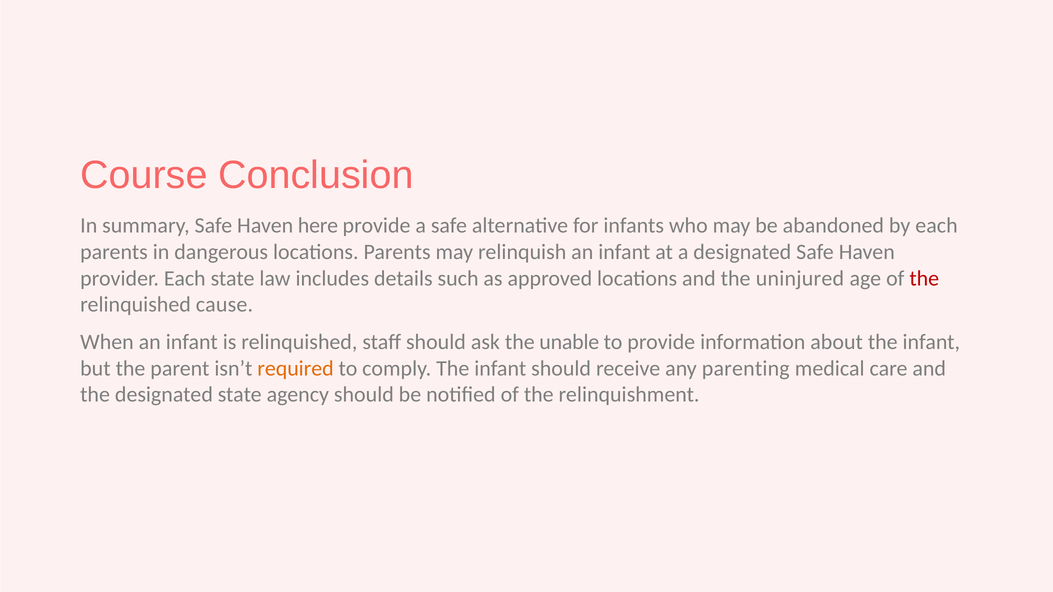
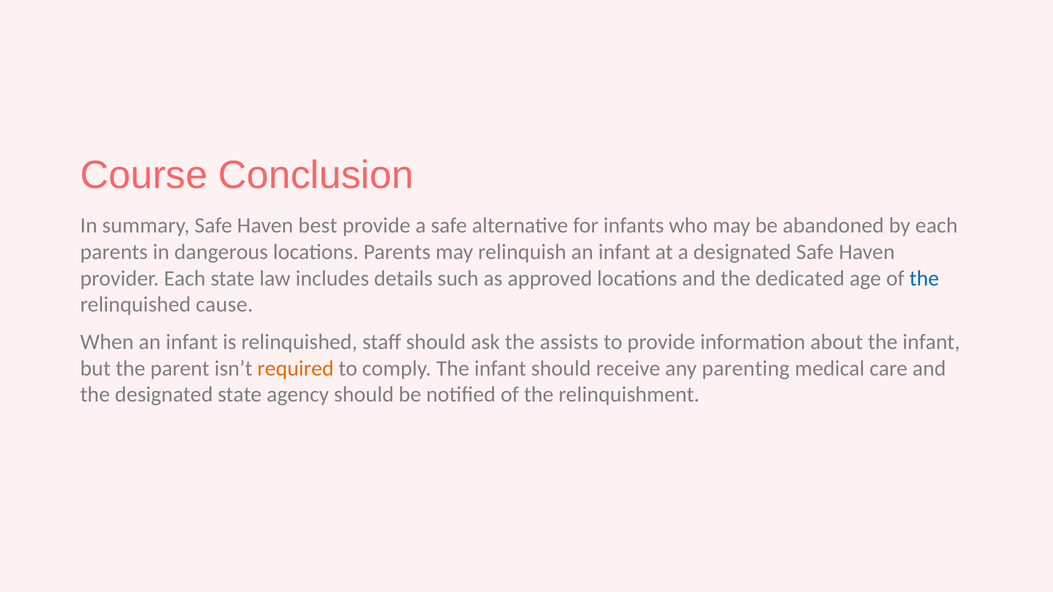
here: here -> best
uninjured: uninjured -> dedicated
the at (924, 278) colour: red -> blue
unable: unable -> assists
